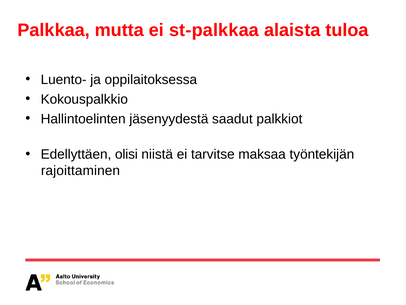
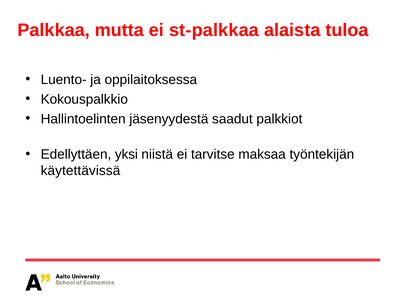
olisi: olisi -> yksi
rajoittaminen: rajoittaminen -> käytettävissä
